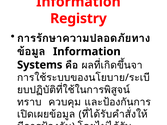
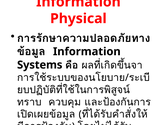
Registry: Registry -> Physical
